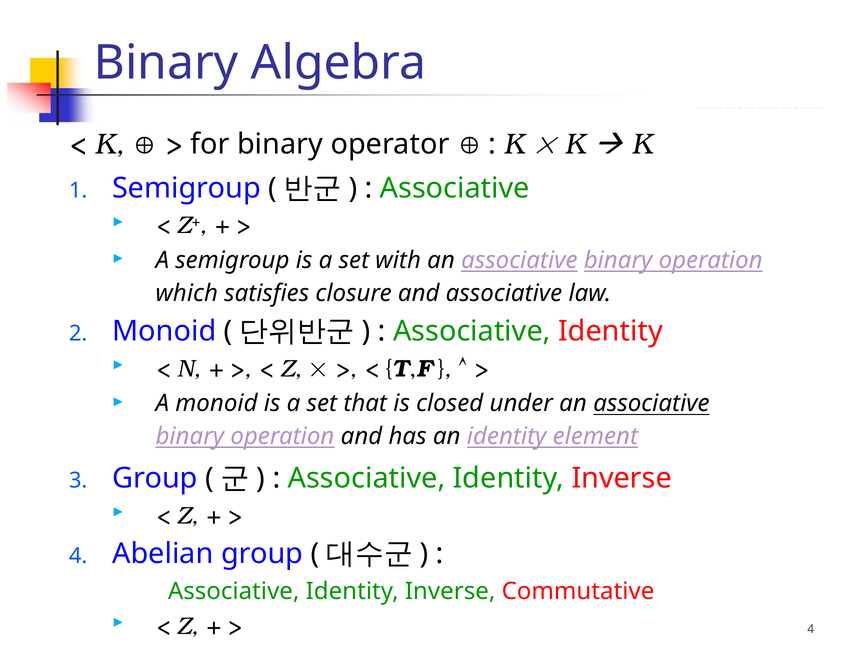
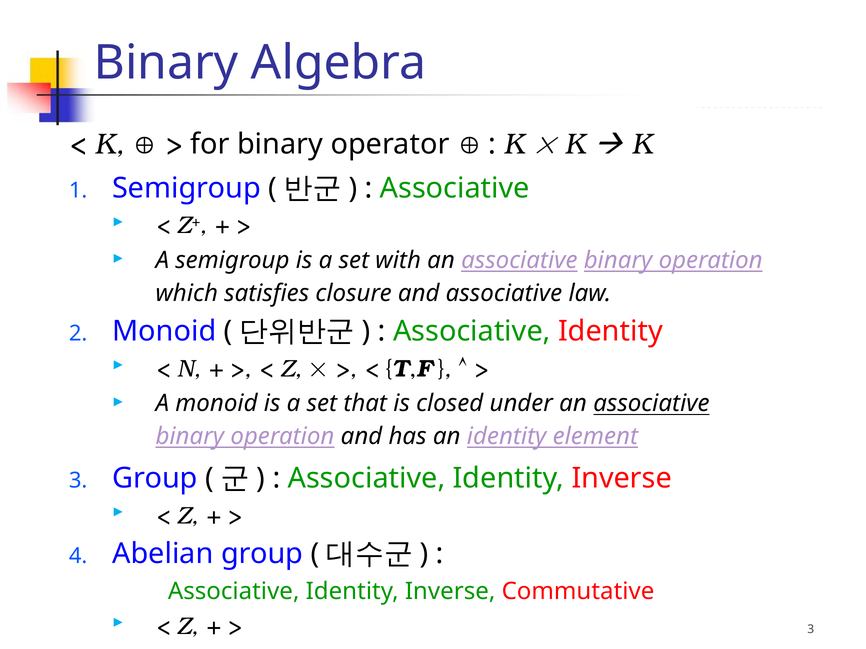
4 at (811, 630): 4 -> 3
